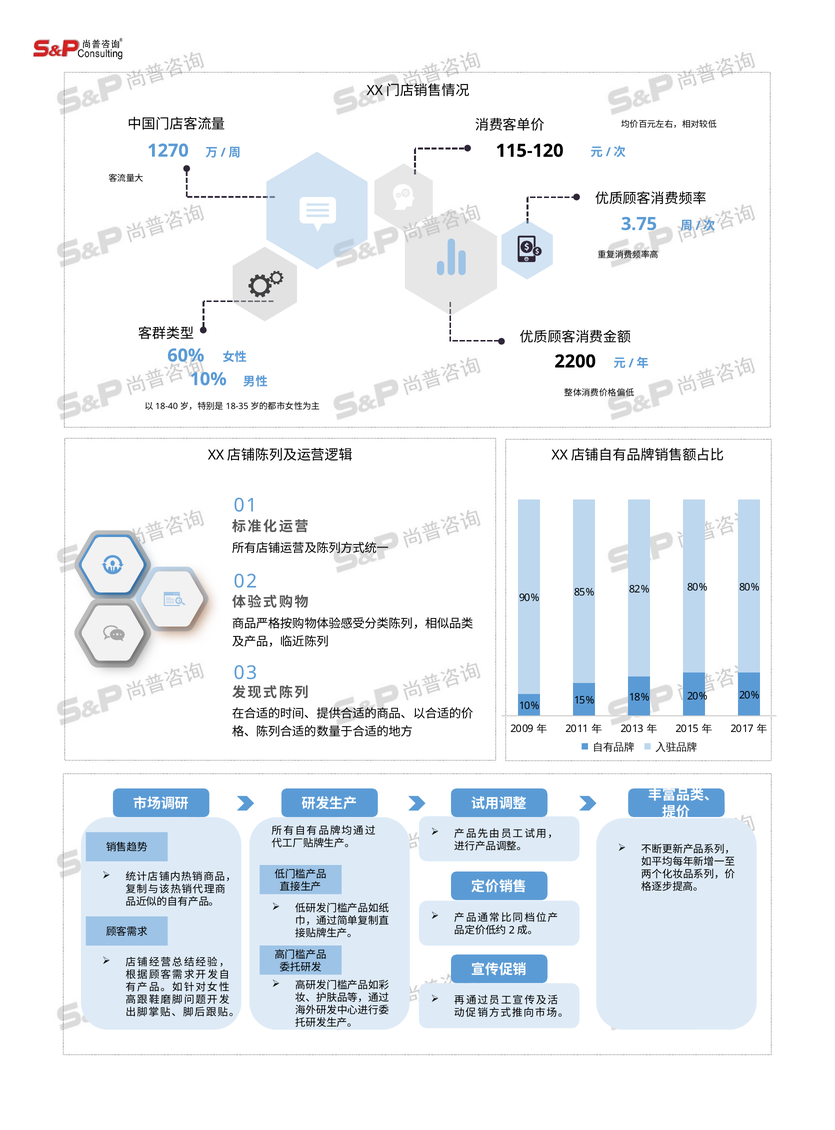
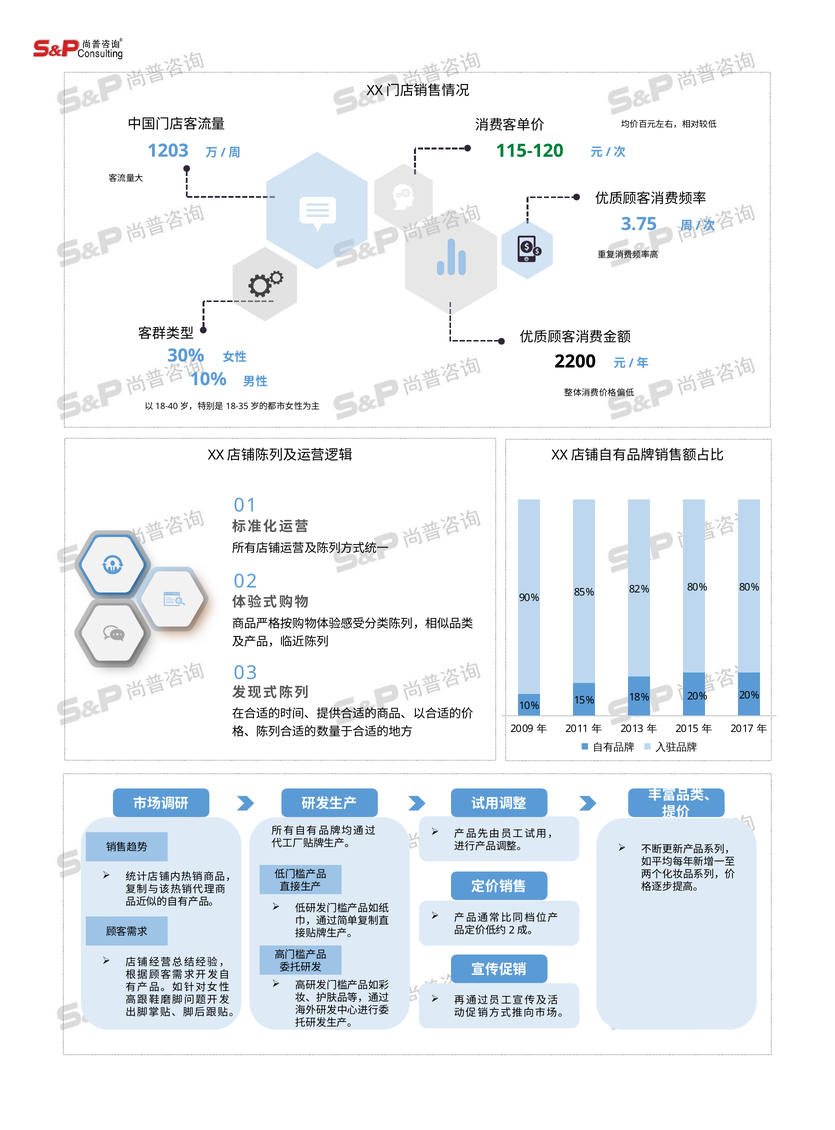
1270: 1270 -> 1203
115-120 colour: black -> green
60%: 60% -> 30%
